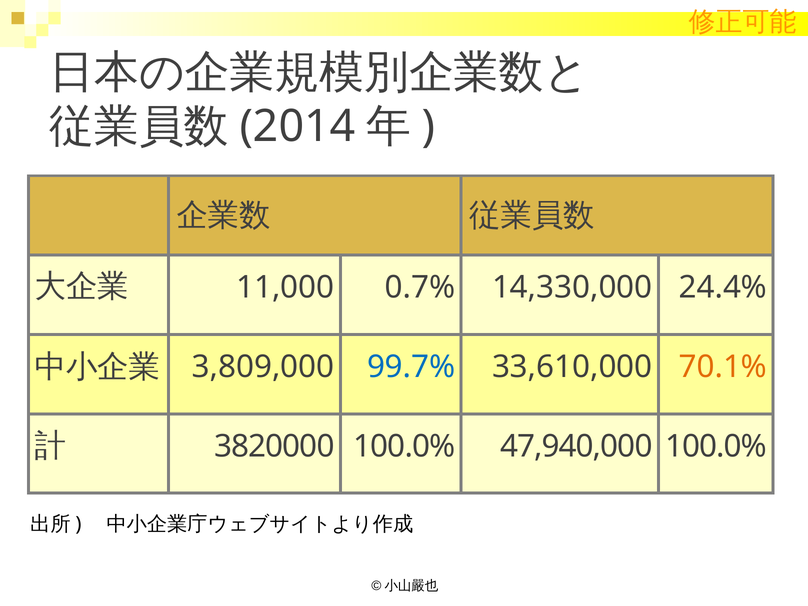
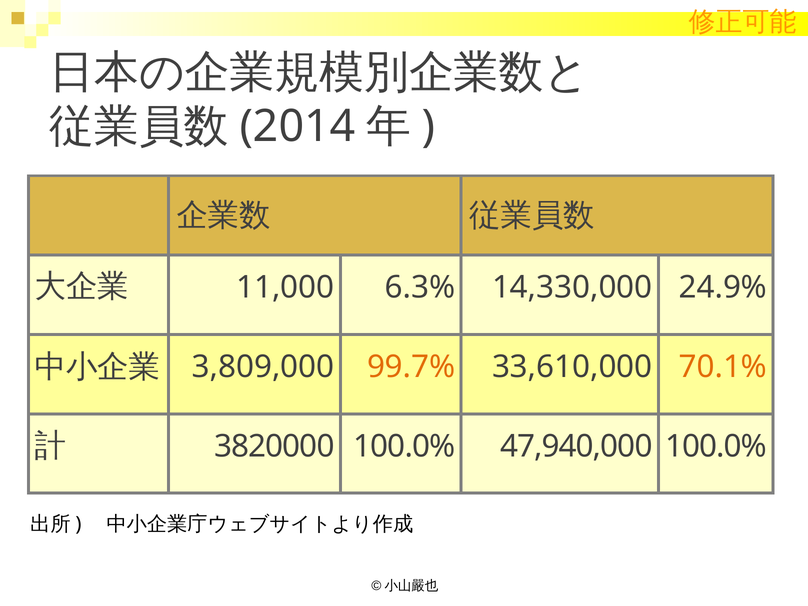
0.7%: 0.7% -> 6.3%
24.4%: 24.4% -> 24.9%
99.7% colour: blue -> orange
